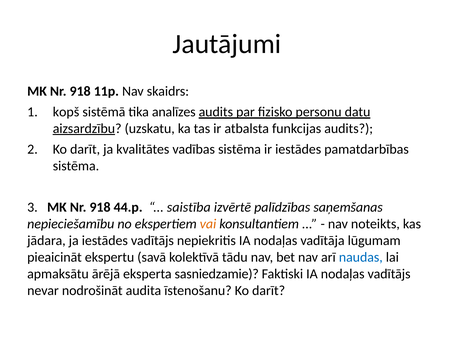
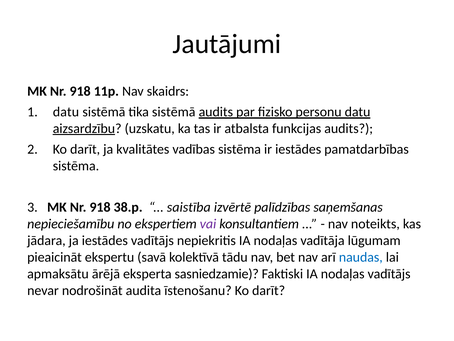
kopš at (66, 112): kopš -> datu
tika analīzes: analīzes -> sistēmā
44.p: 44.p -> 38.p
vai colour: orange -> purple
